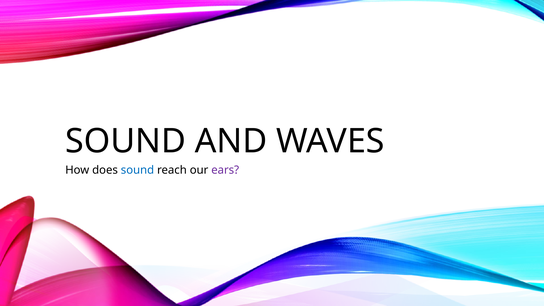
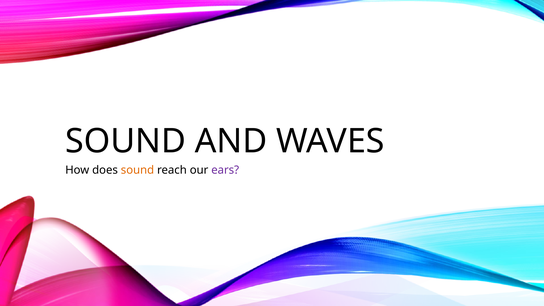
sound at (137, 170) colour: blue -> orange
